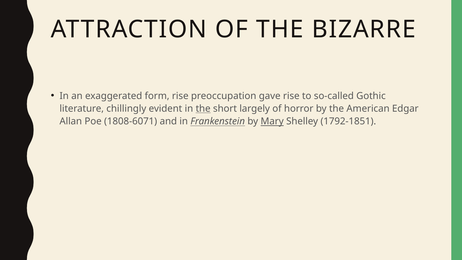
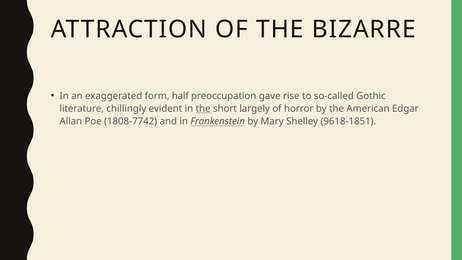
form rise: rise -> half
1808-6071: 1808-6071 -> 1808-7742
Mary underline: present -> none
1792-1851: 1792-1851 -> 9618-1851
